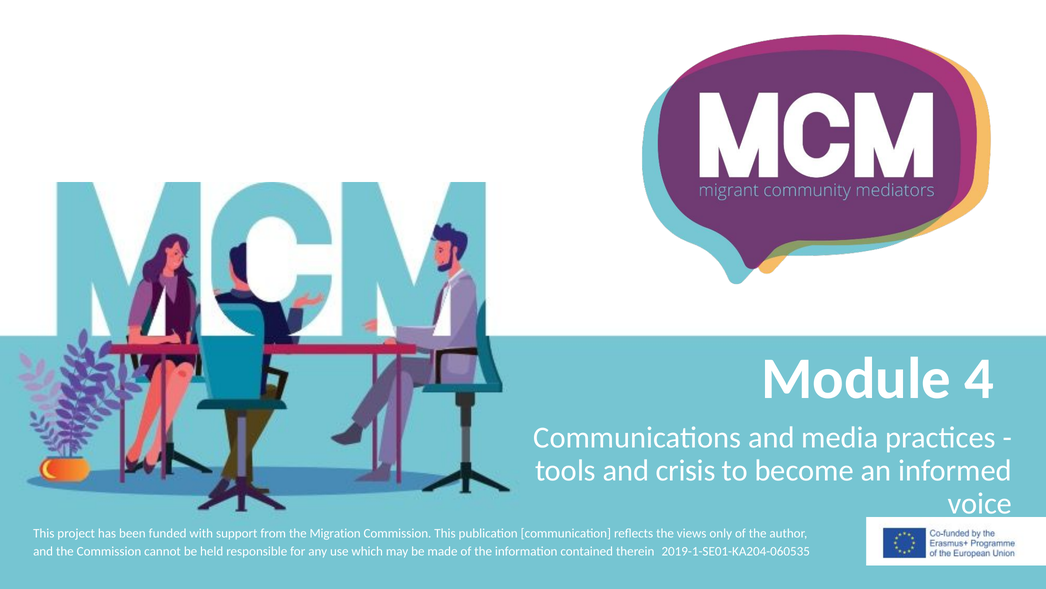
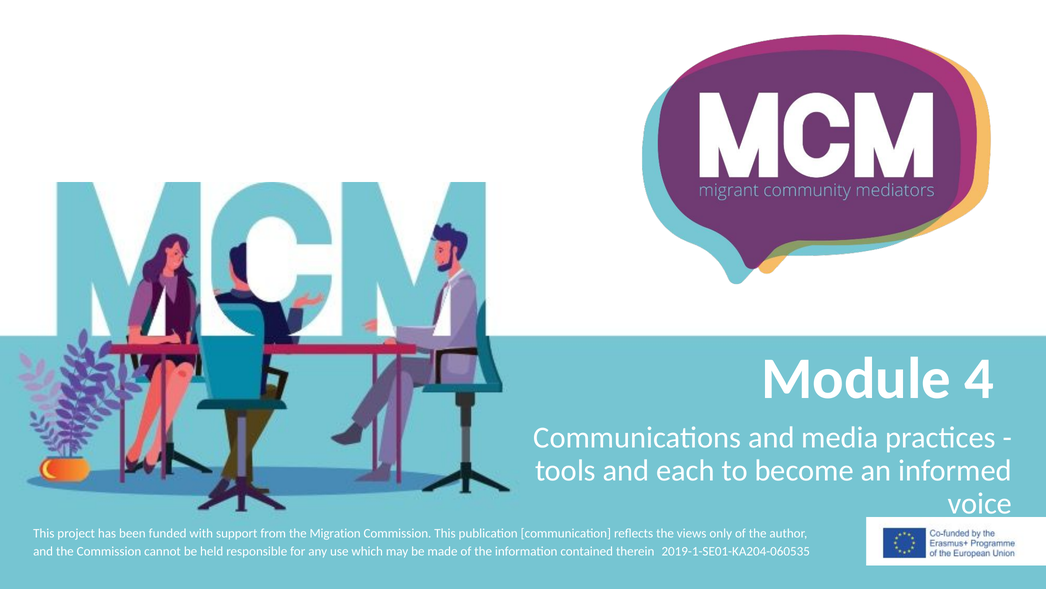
crisis: crisis -> each
